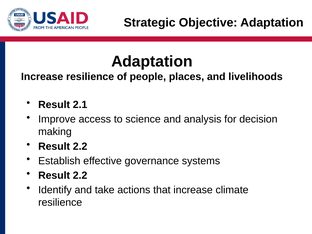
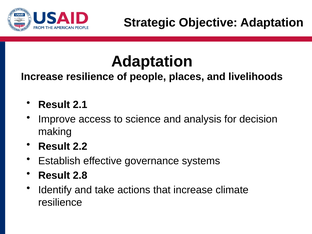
2.2 at (80, 175): 2.2 -> 2.8
